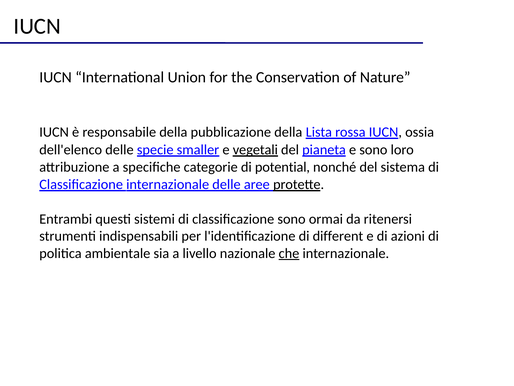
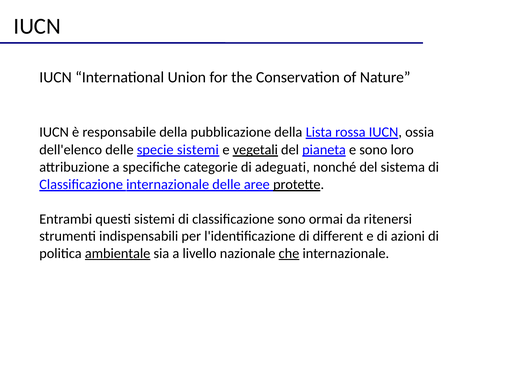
specie smaller: smaller -> sistemi
potential: potential -> adeguati
ambientale underline: none -> present
